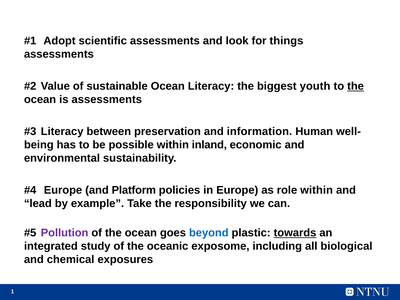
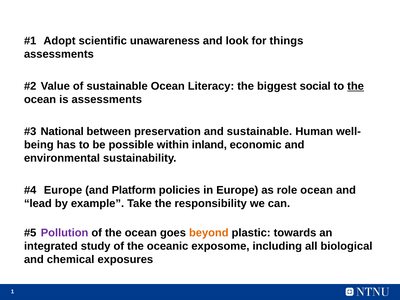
scientific assessments: assessments -> unawareness
youth: youth -> social
Literacy at (62, 132): Literacy -> National
and information: information -> sustainable
role within: within -> ocean
beyond colour: blue -> orange
towards underline: present -> none
